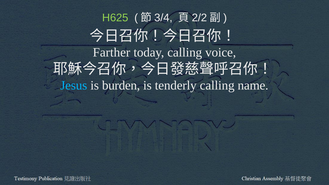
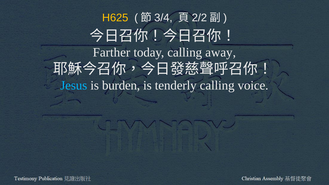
H625 colour: light green -> yellow
voice: voice -> away
name: name -> voice
